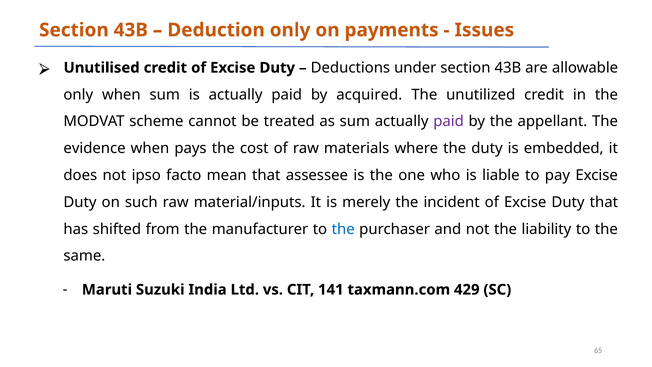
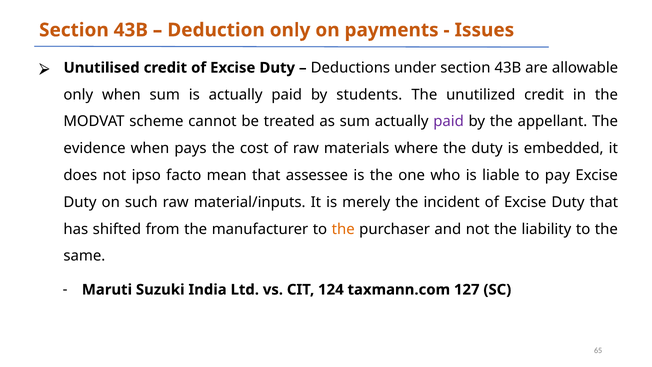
acquired: acquired -> students
the at (343, 229) colour: blue -> orange
141: 141 -> 124
429: 429 -> 127
